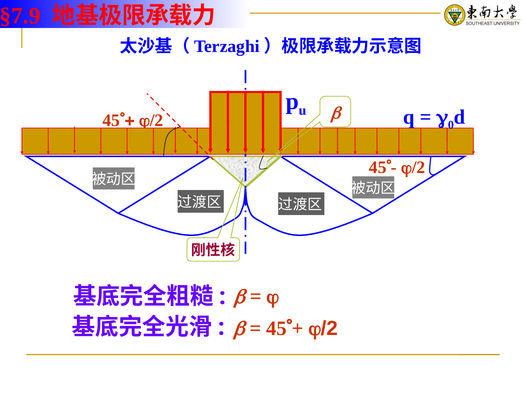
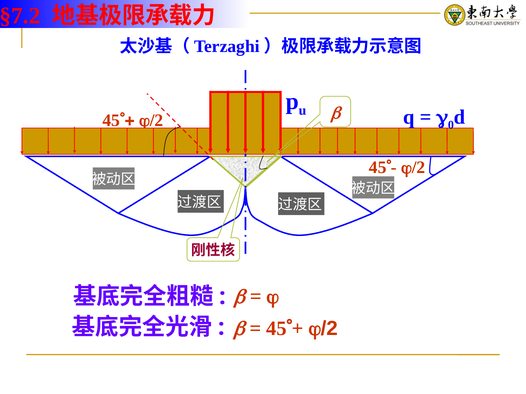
§7.9: §7.9 -> §7.2
